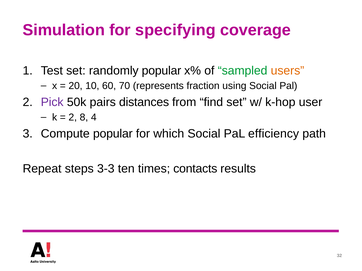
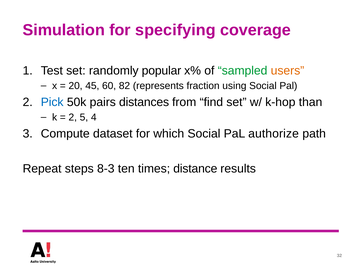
10: 10 -> 45
70: 70 -> 82
Pick colour: purple -> blue
user: user -> than
8: 8 -> 5
Compute popular: popular -> dataset
efficiency: efficiency -> authorize
3-3: 3-3 -> 8-3
contacts: contacts -> distance
